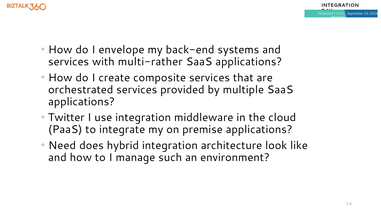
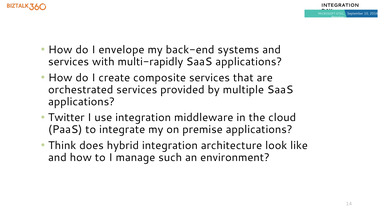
multi-rather: multi-rather -> multi-rapidly
Need: Need -> Think
